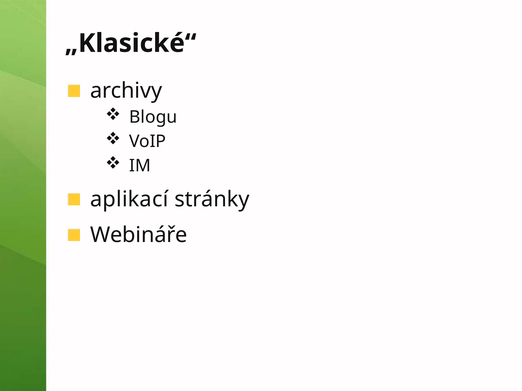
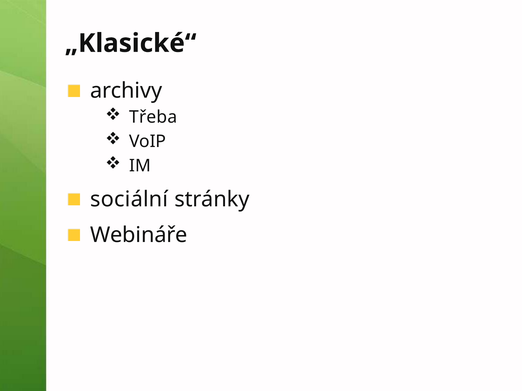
Blogu: Blogu -> Třeba
aplikací: aplikací -> sociální
